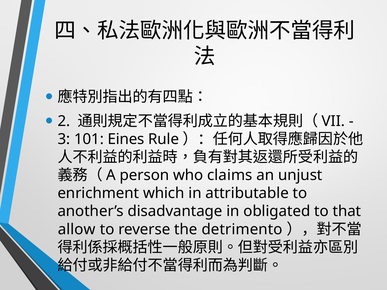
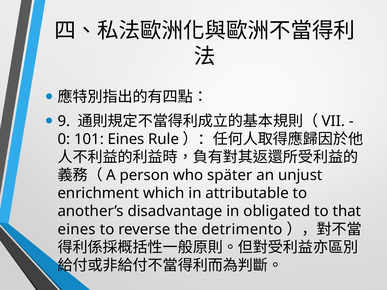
2: 2 -> 9
3: 3 -> 0
claims: claims -> später
allow at (77, 229): allow -> eines
